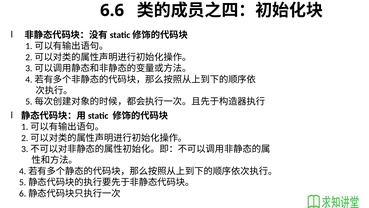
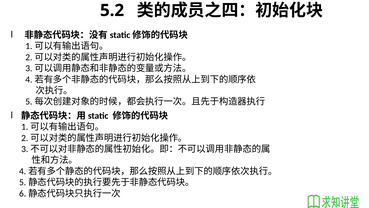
6.6: 6.6 -> 5.2
